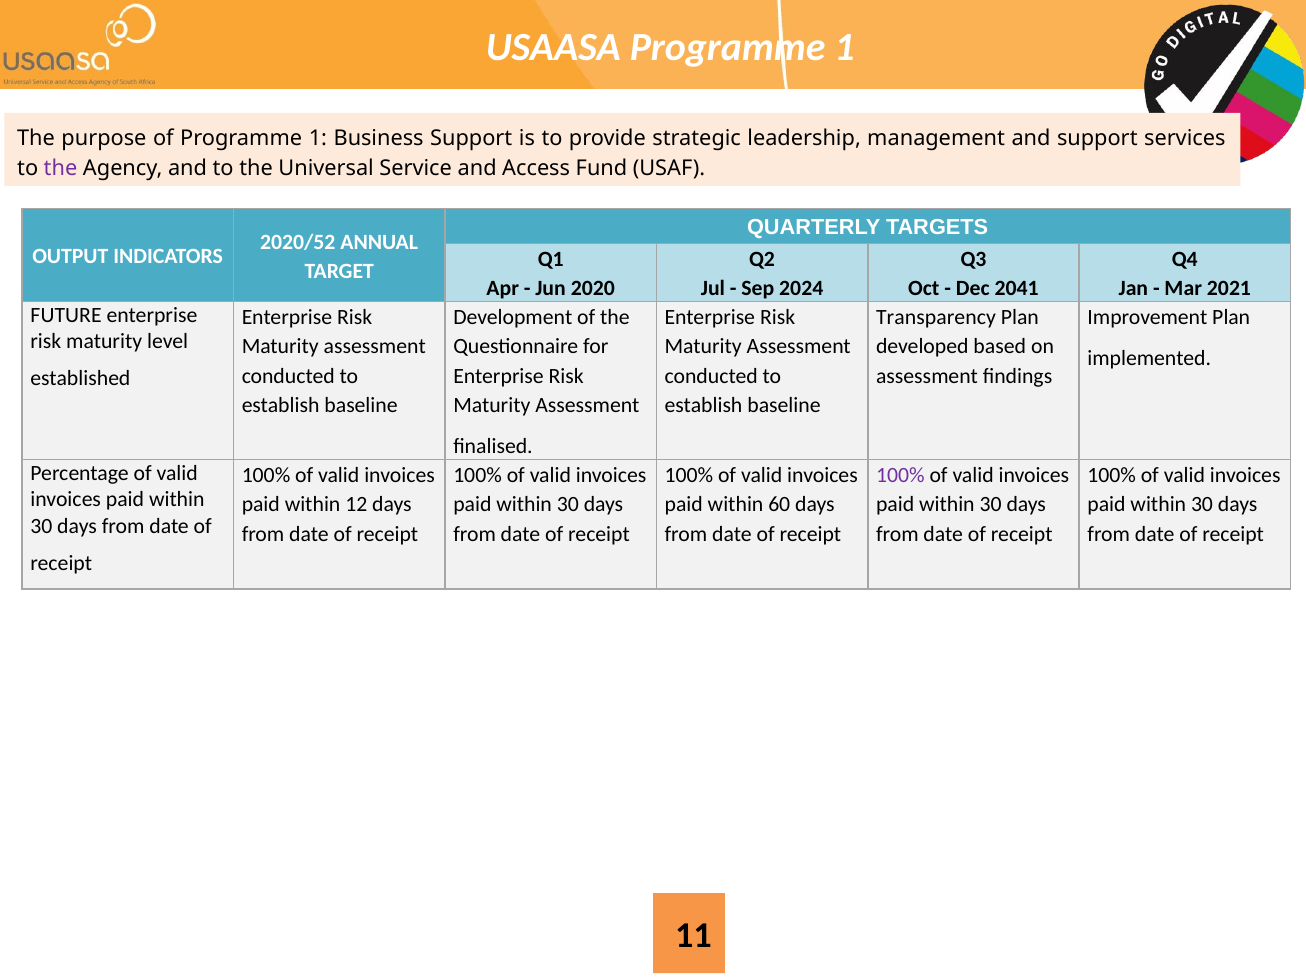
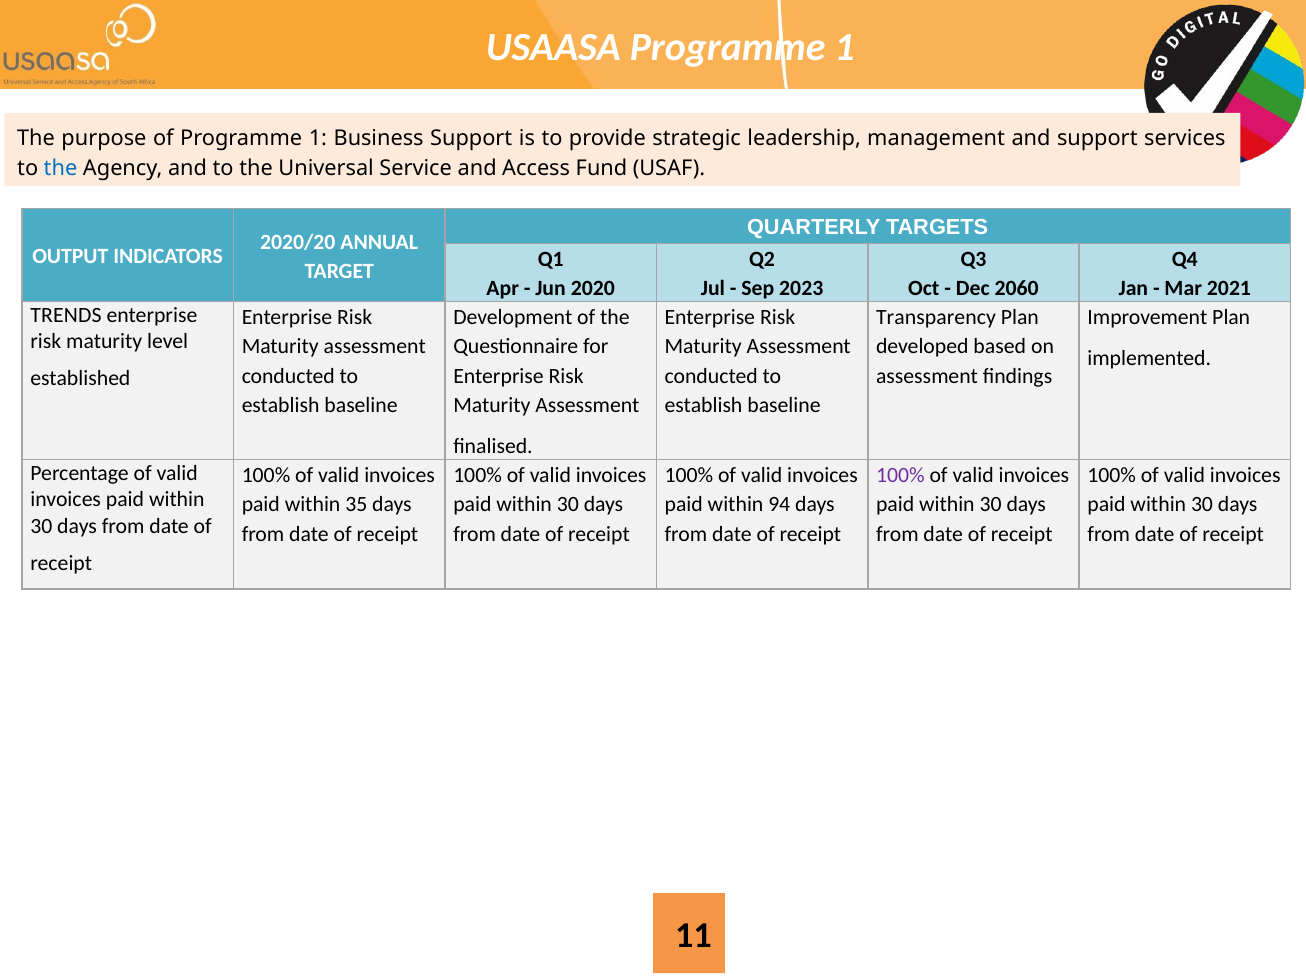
the at (61, 168) colour: purple -> blue
2020/52: 2020/52 -> 2020/20
2024: 2024 -> 2023
2041: 2041 -> 2060
FUTURE: FUTURE -> TRENDS
12: 12 -> 35
60: 60 -> 94
